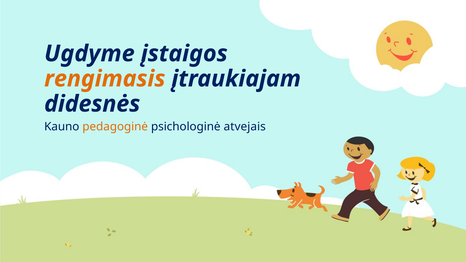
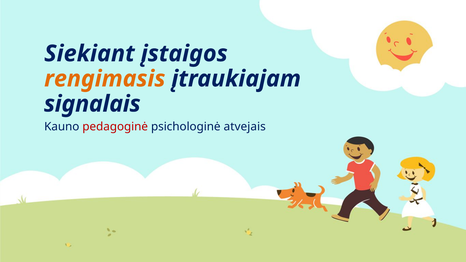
Ugdyme: Ugdyme -> Siekiant
didesnės: didesnės -> signalais
pedagoginė colour: orange -> red
